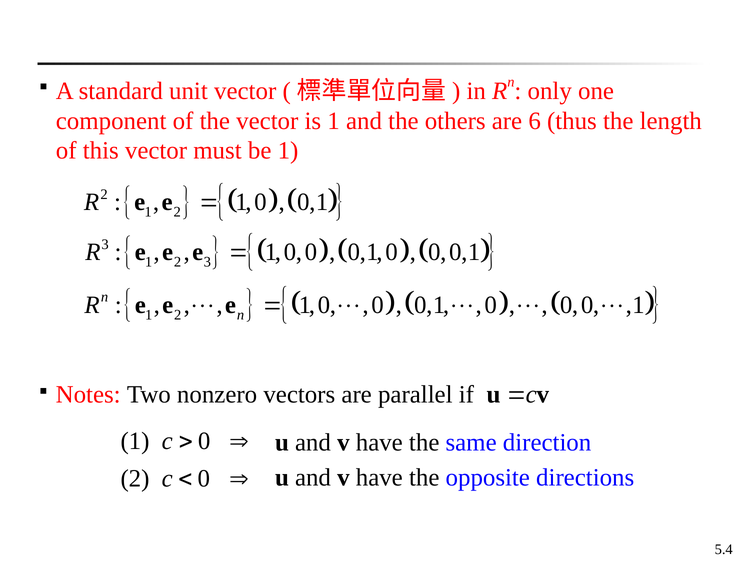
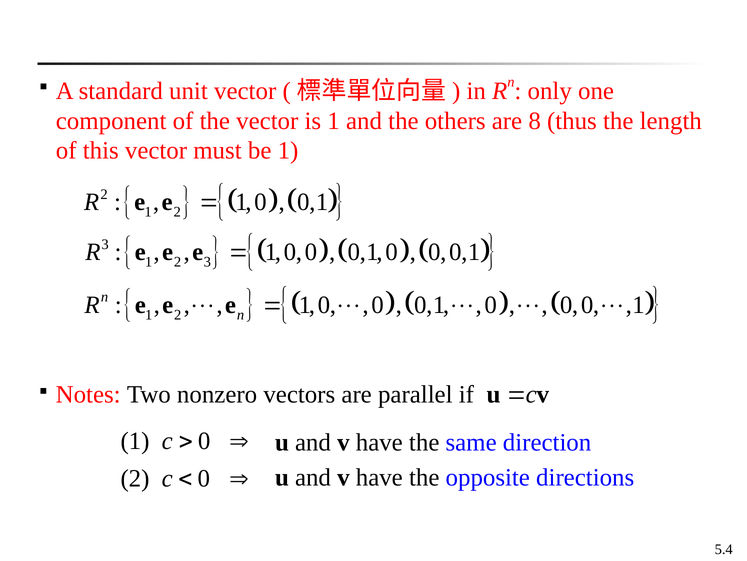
6: 6 -> 8
